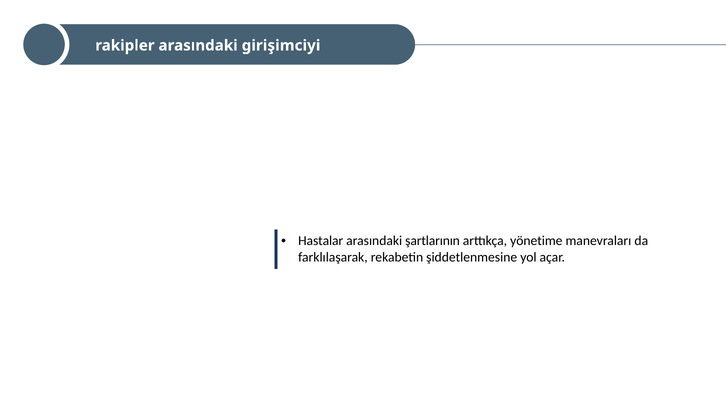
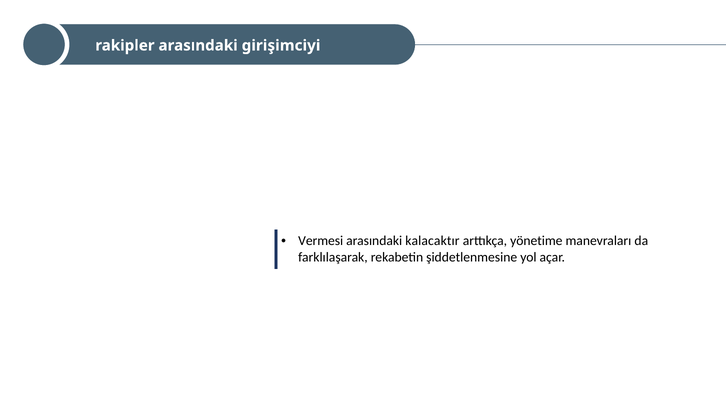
Hastalar: Hastalar -> Vermesi
şartlarının: şartlarının -> kalacaktır
